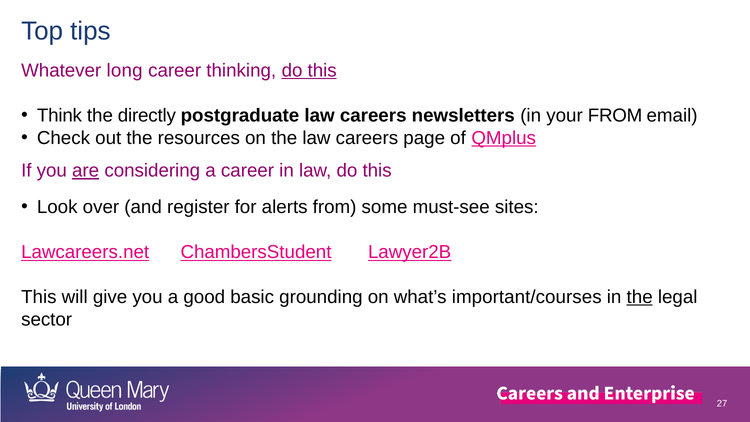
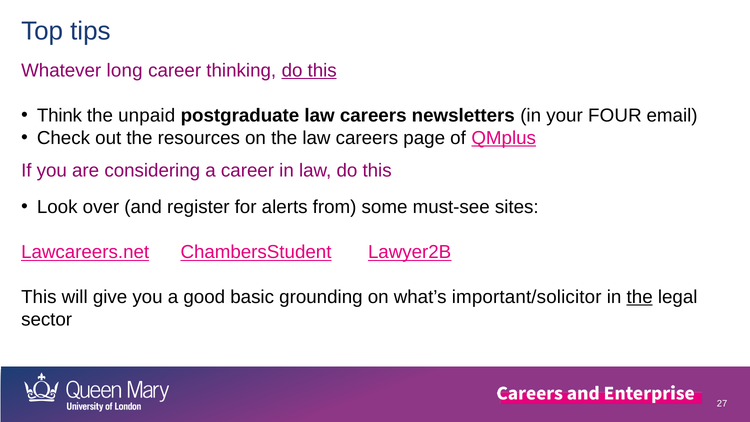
directly: directly -> unpaid
your FROM: FROM -> FOUR
are underline: present -> none
important/courses: important/courses -> important/solicitor
